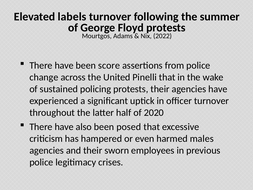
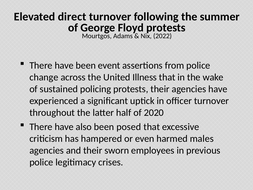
labels: labels -> direct
score: score -> event
Pinelli: Pinelli -> Illness
